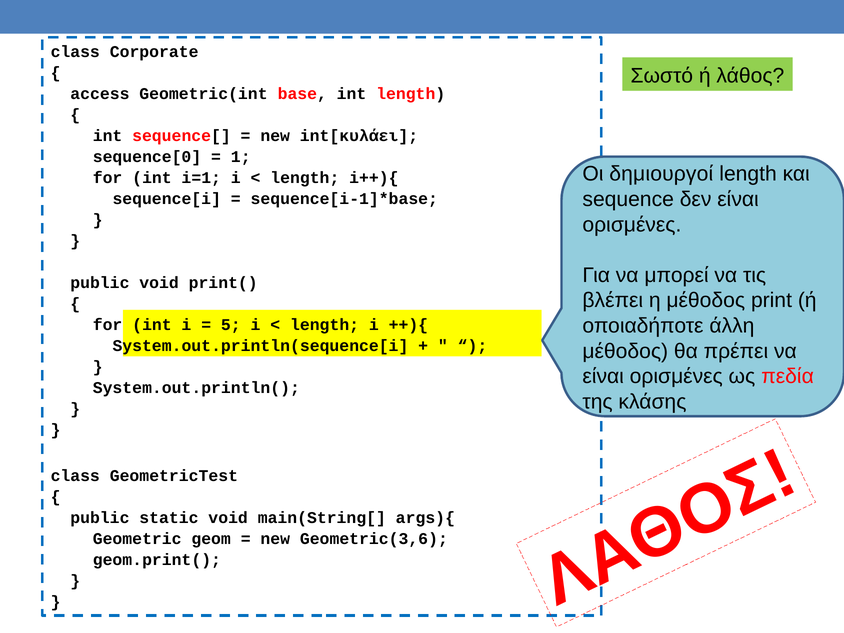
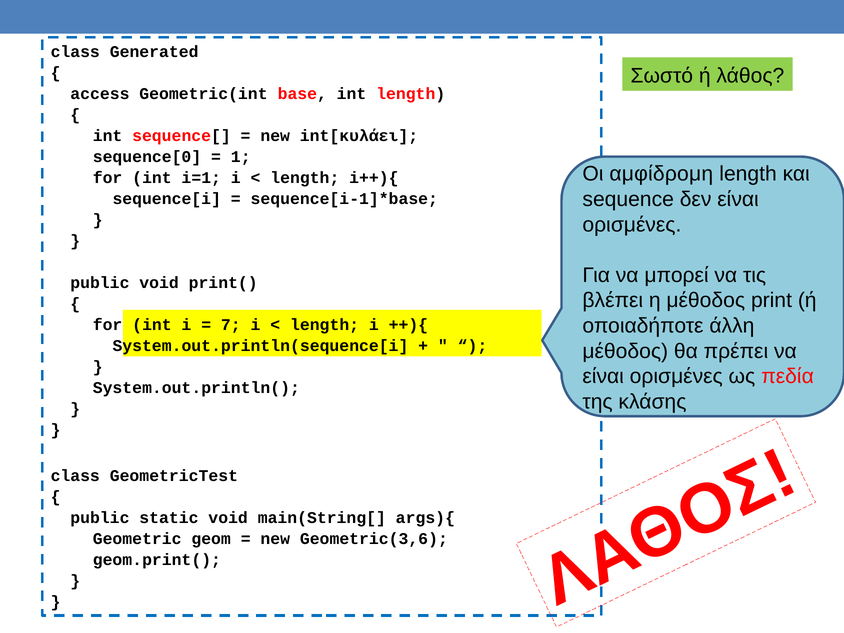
Corporate: Corporate -> Generated
δημιουργοί: δημιουργοί -> αμφίδρομη
5: 5 -> 7
